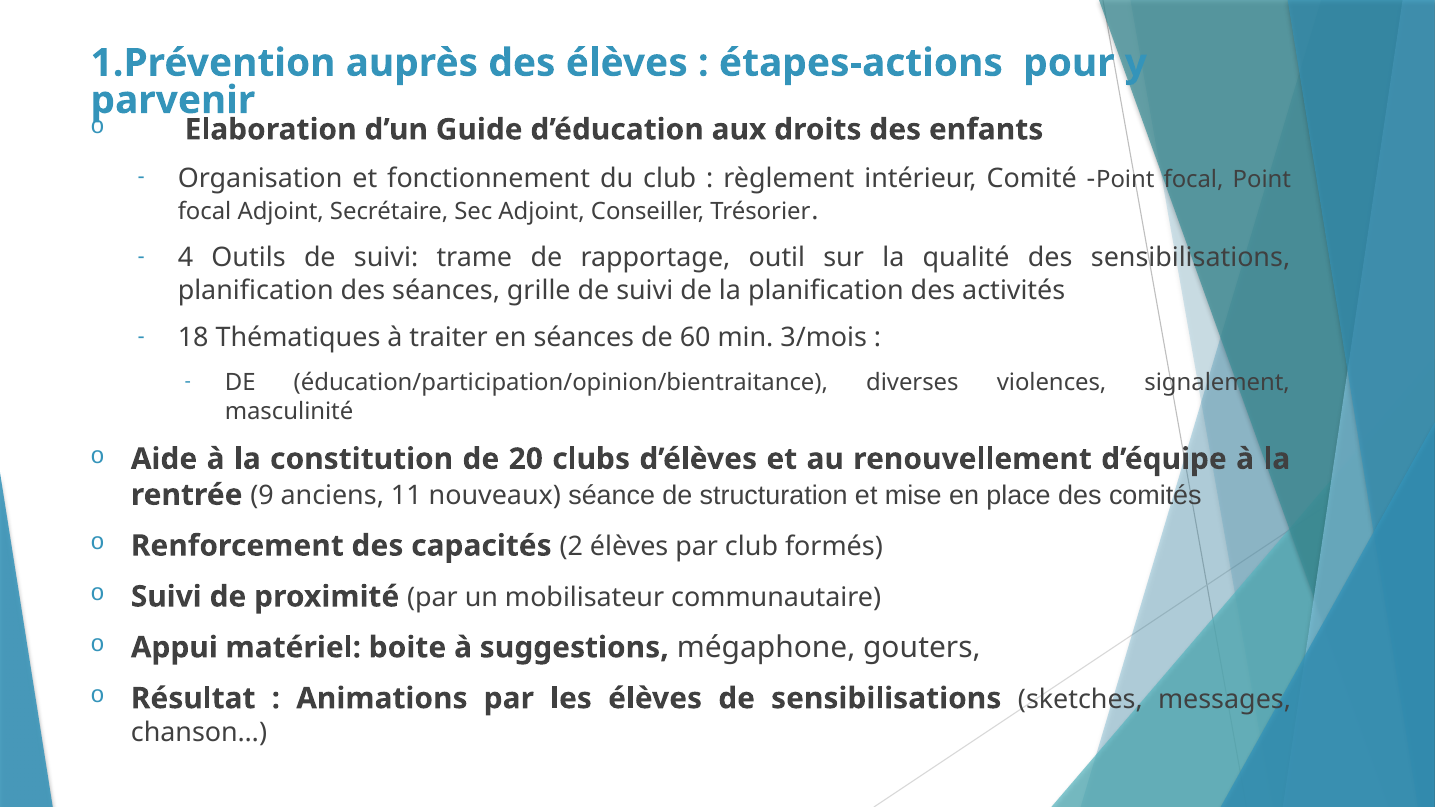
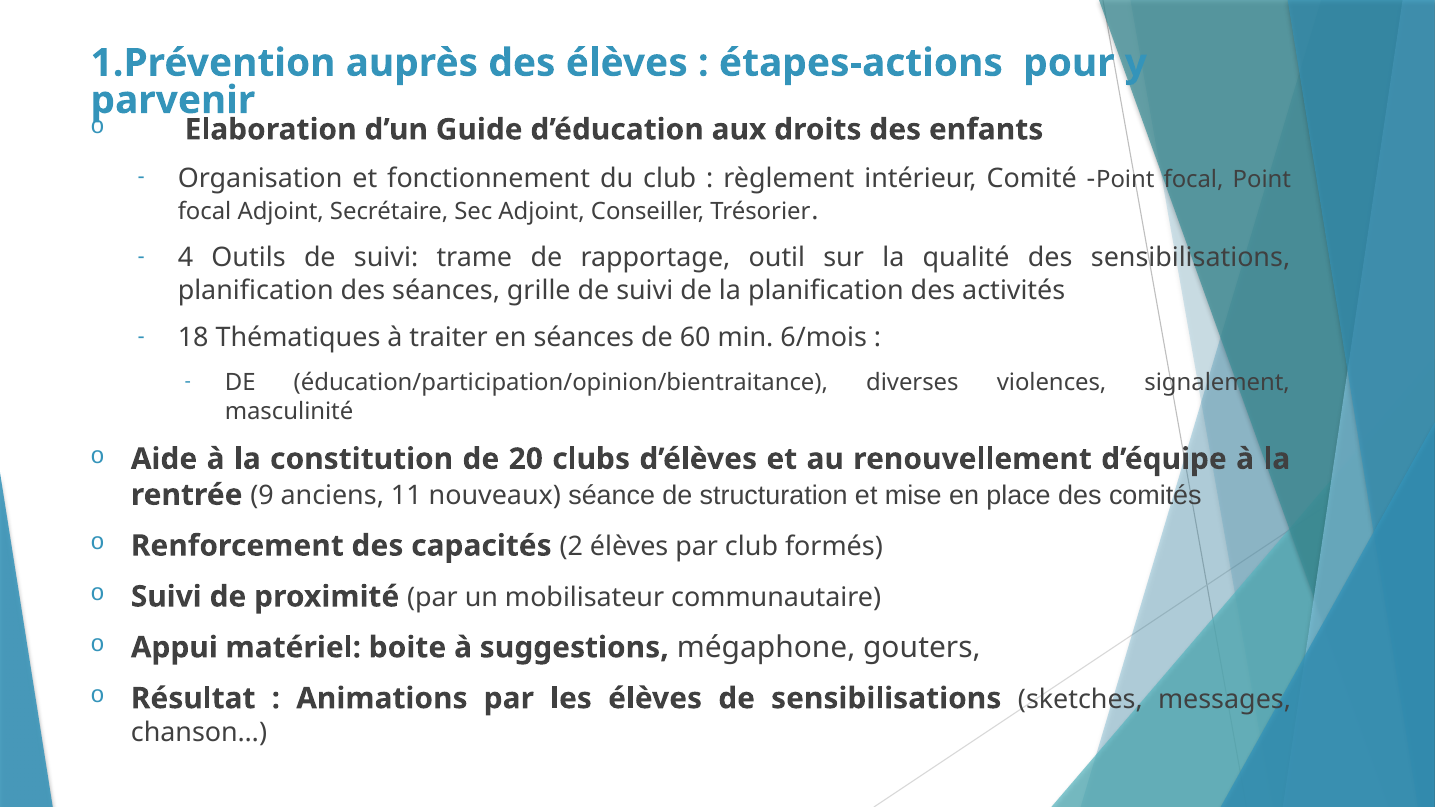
3/mois: 3/mois -> 6/mois
